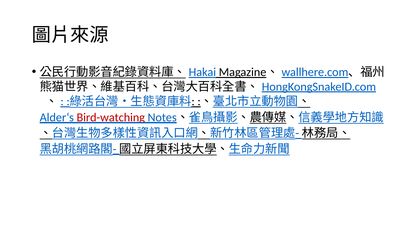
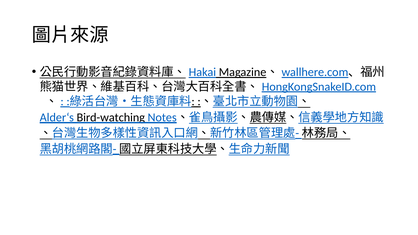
Bird-watching colour: red -> black
